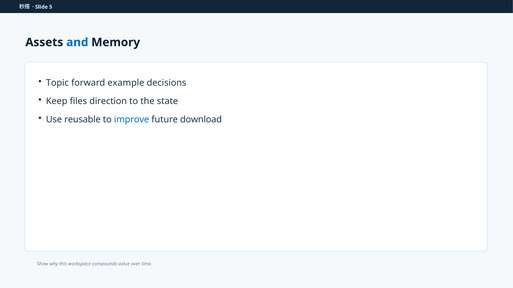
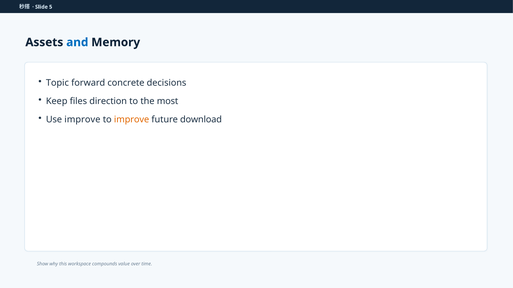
example: example -> concrete
state: state -> most
Use reusable: reusable -> improve
improve at (132, 120) colour: blue -> orange
